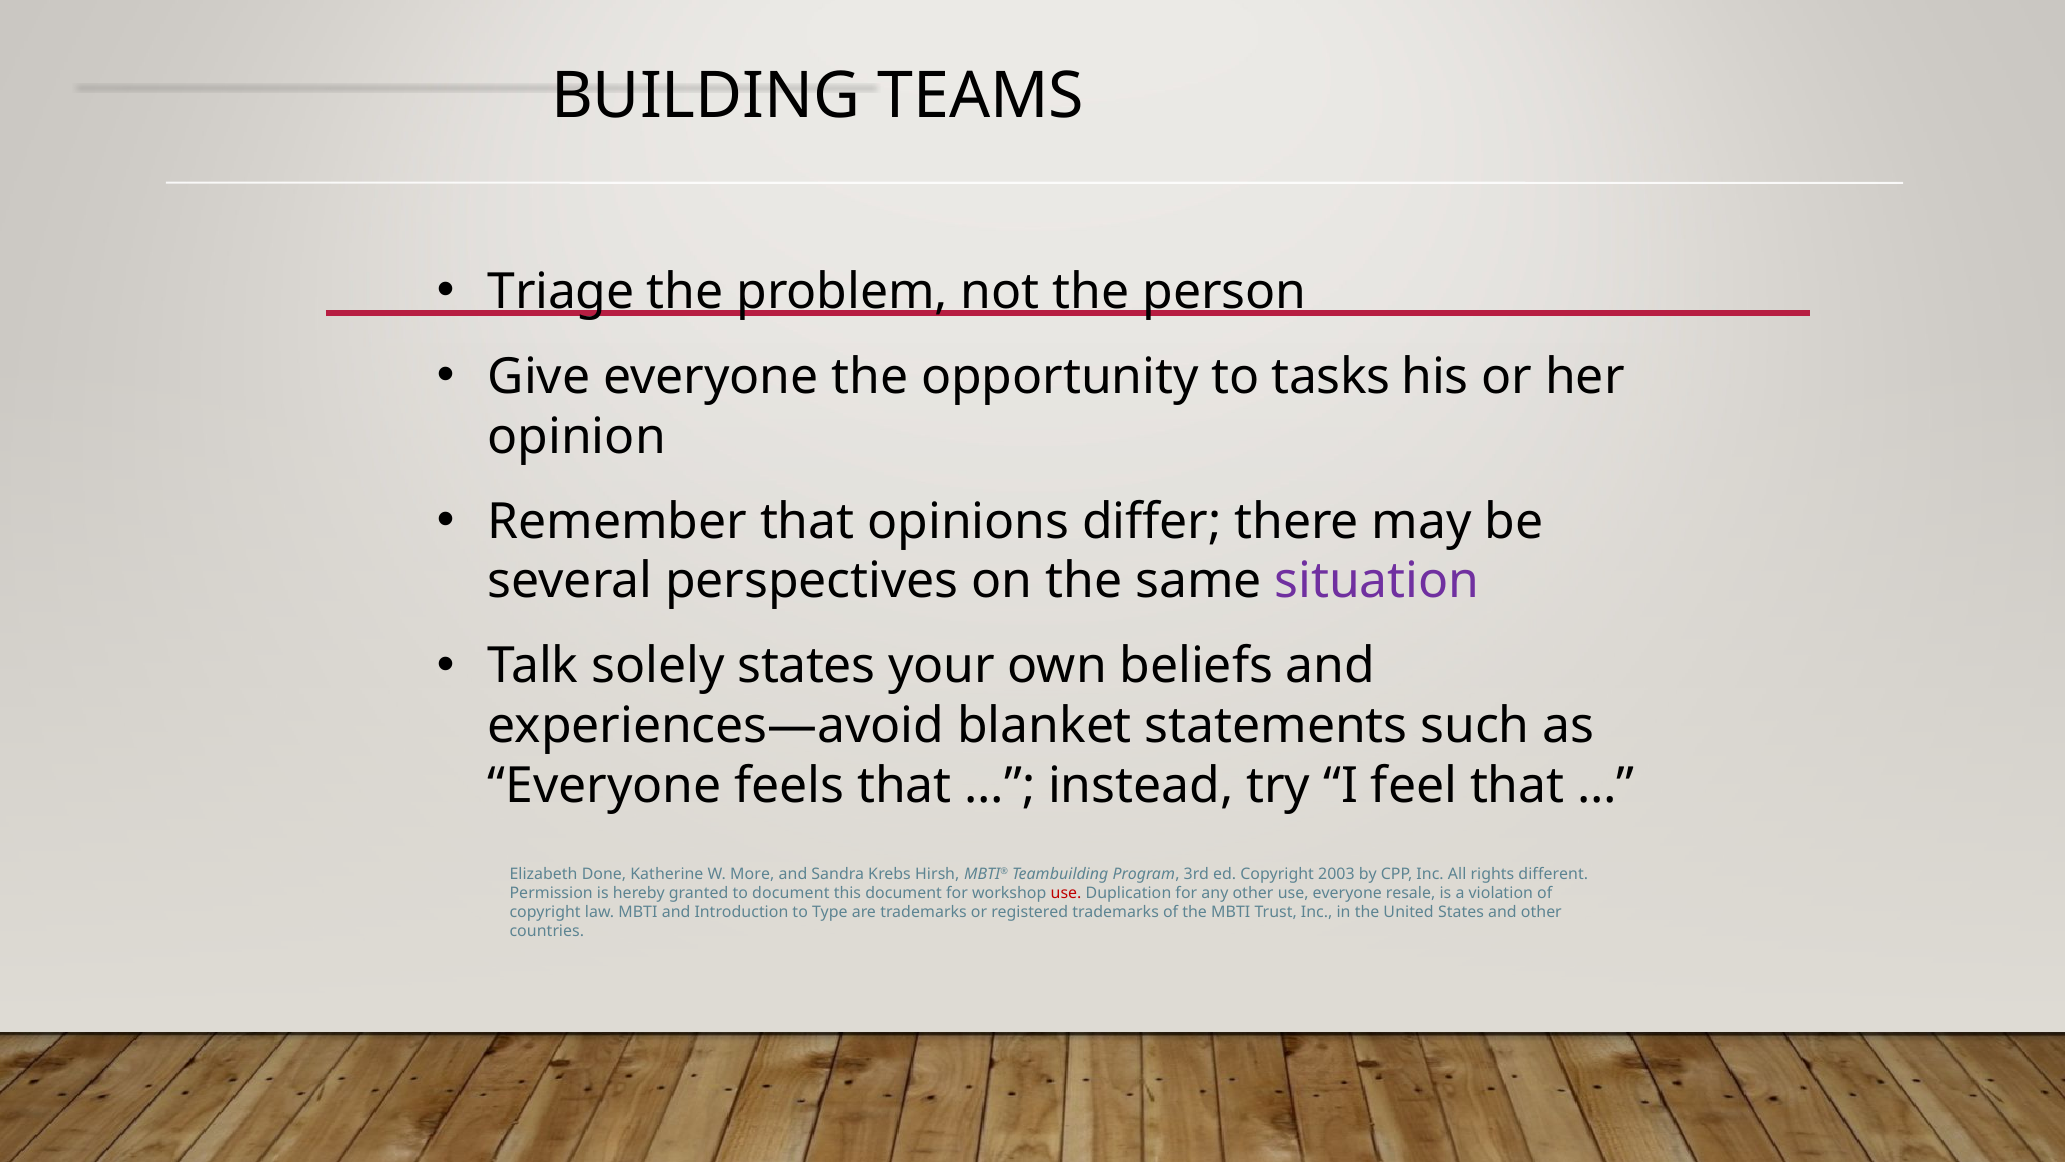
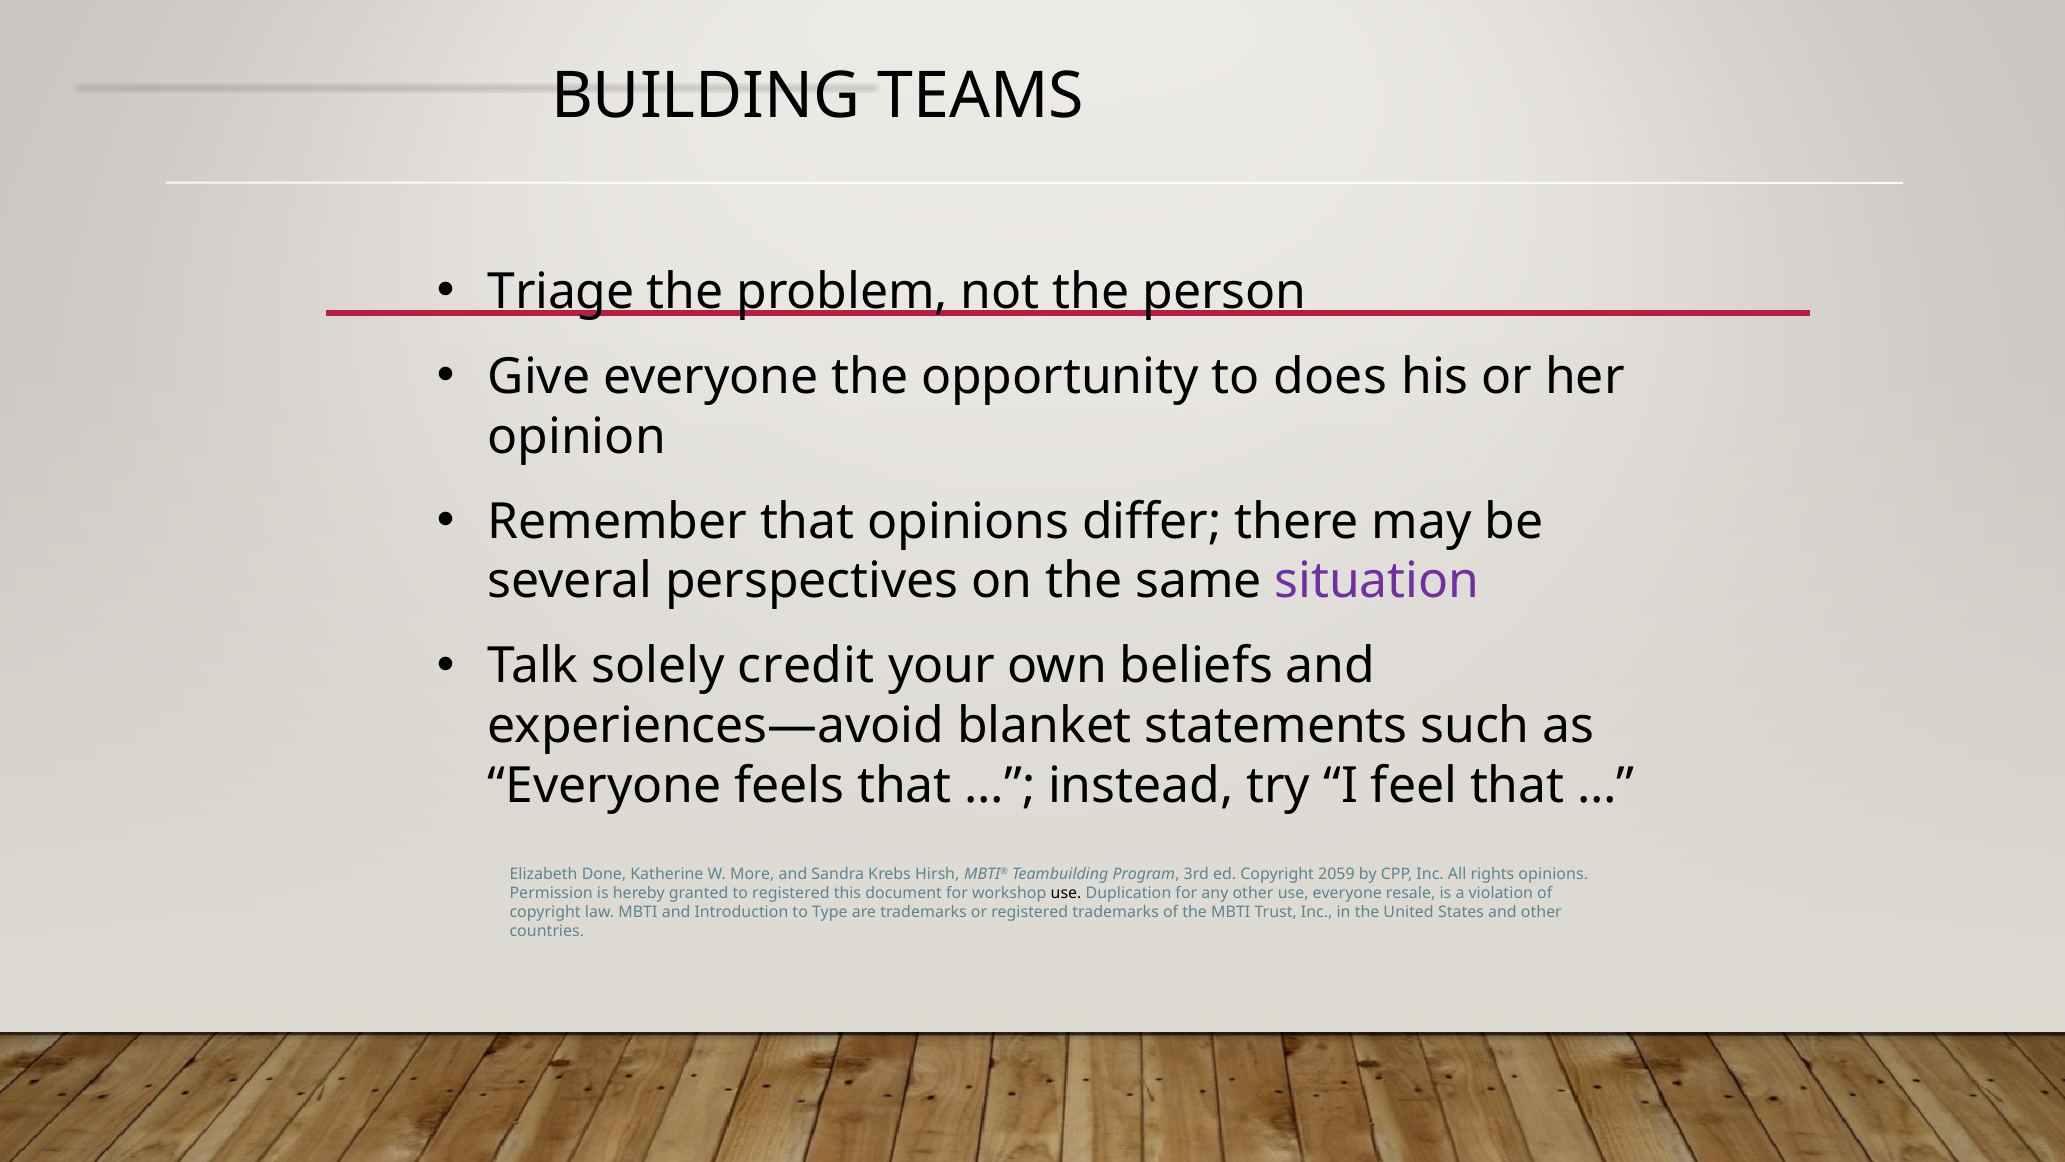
tasks: tasks -> does
solely states: states -> credit
2003: 2003 -> 2059
rights different: different -> opinions
to document: document -> registered
use at (1066, 893) colour: red -> black
